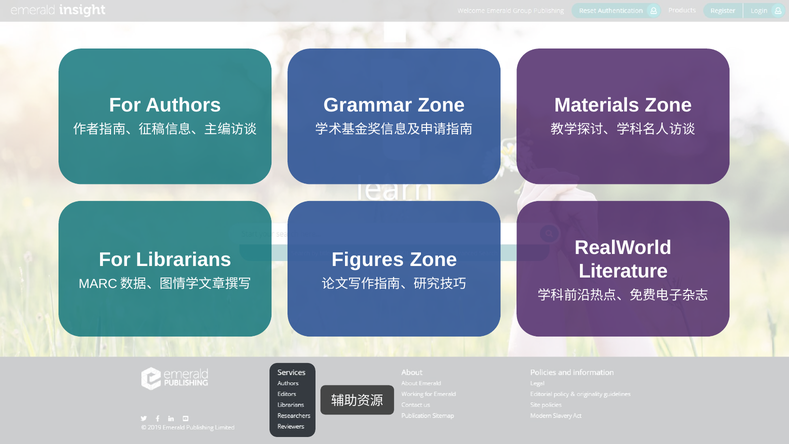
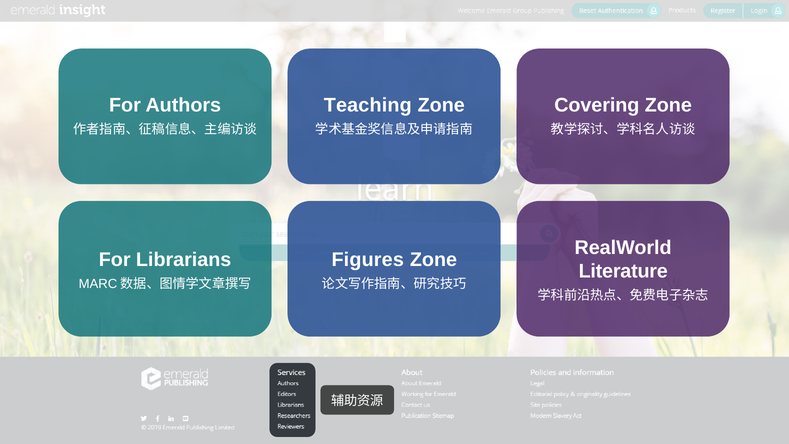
Grammar: Grammar -> Teaching
Materials: Materials -> Covering
